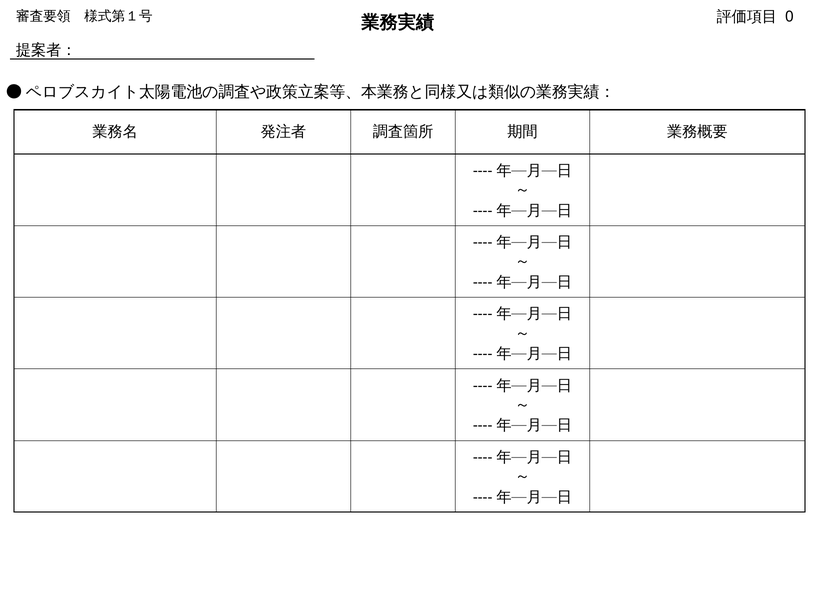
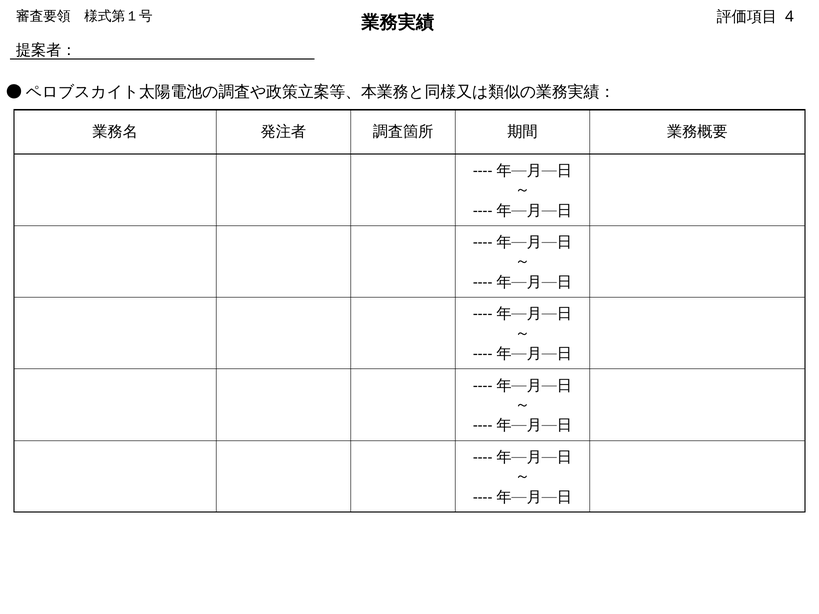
0: 0 -> 4
